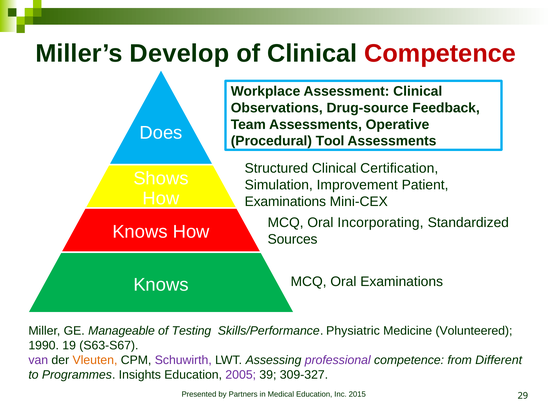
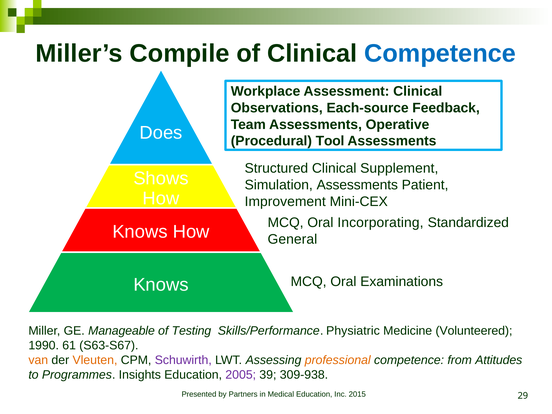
Develop: Develop -> Compile
Competence at (440, 54) colour: red -> blue
Drug-source: Drug-source -> Each-source
Certification: Certification -> Supplement
Simulation Improvement: Improvement -> Assessments
Examinations at (285, 202): Examinations -> Improvement
Sources: Sources -> General
19: 19 -> 61
van colour: purple -> orange
professional colour: purple -> orange
Different: Different -> Attitudes
309-327: 309-327 -> 309-938
